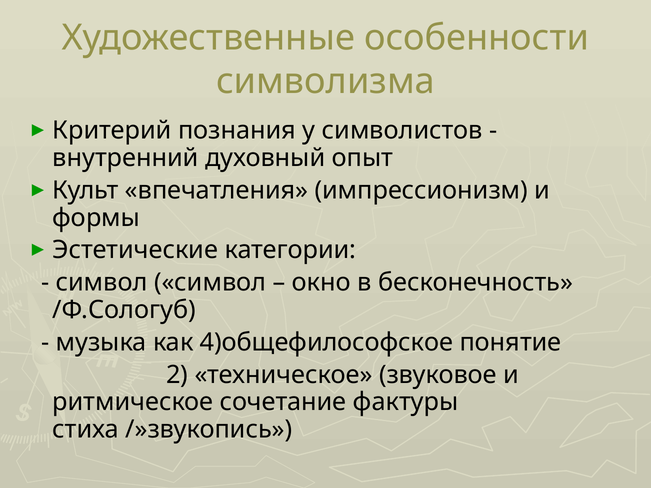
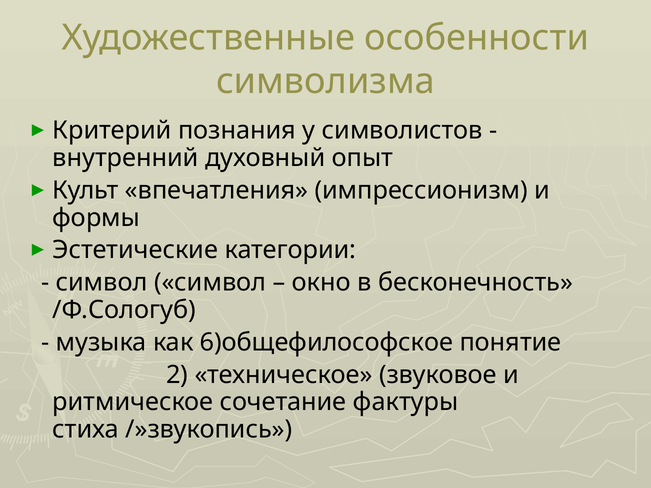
4)общефилософское: 4)общефилософское -> 6)общефилософское
